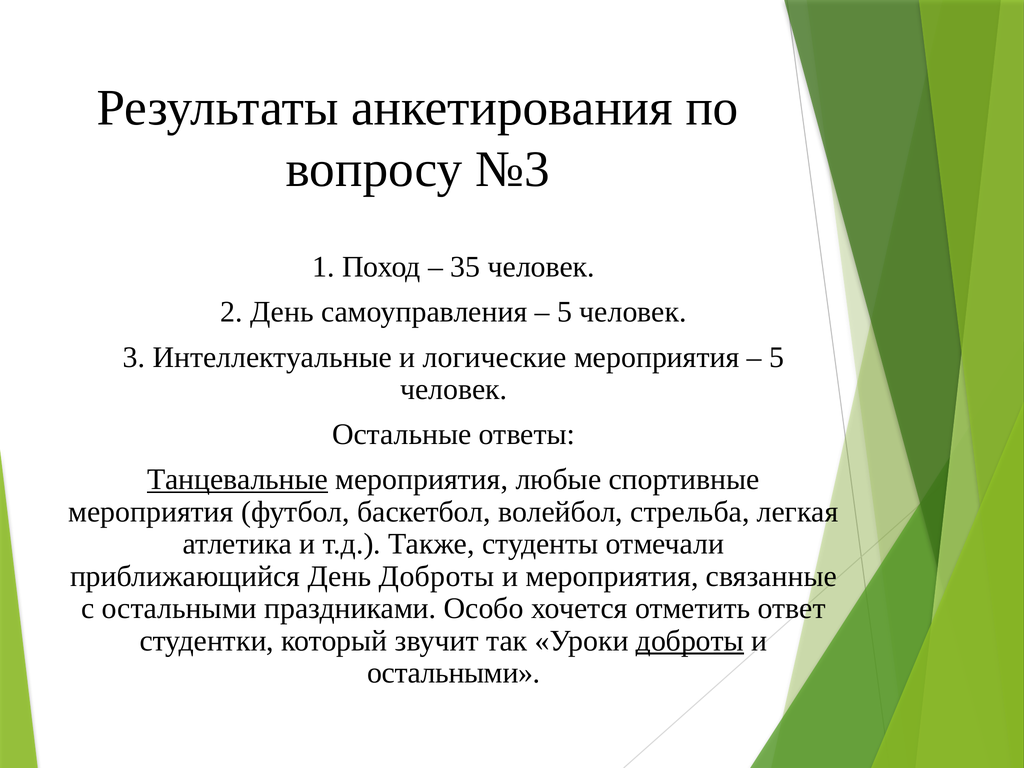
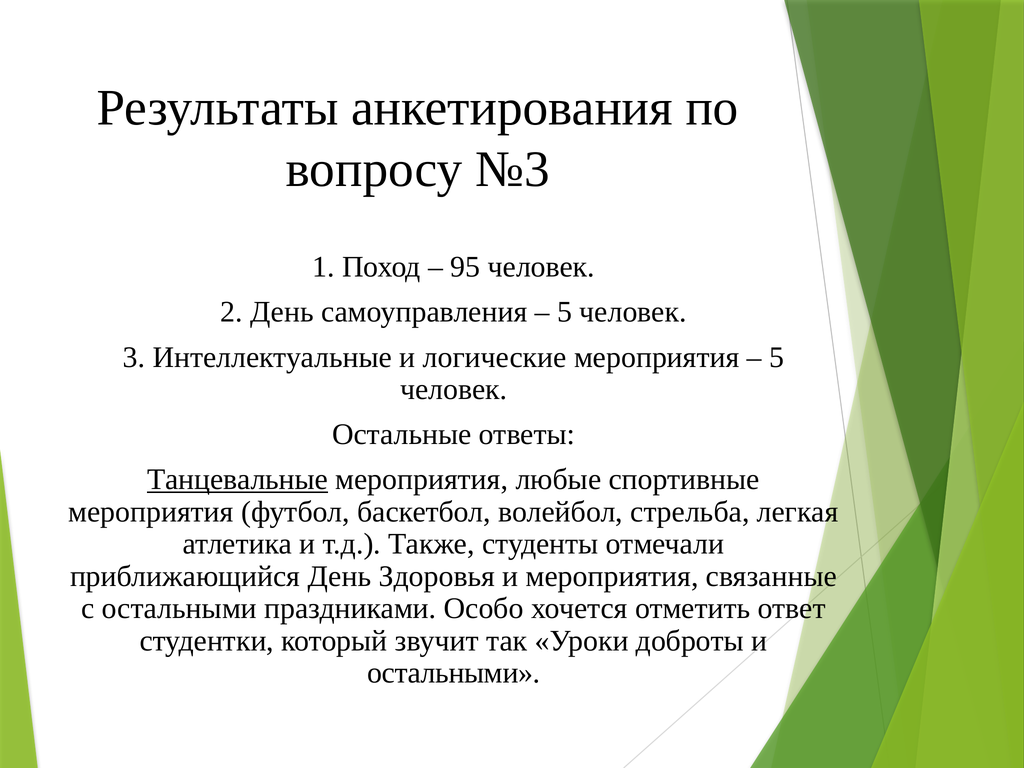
35: 35 -> 95
День Доброты: Доброты -> Здоровья
доброты at (690, 641) underline: present -> none
